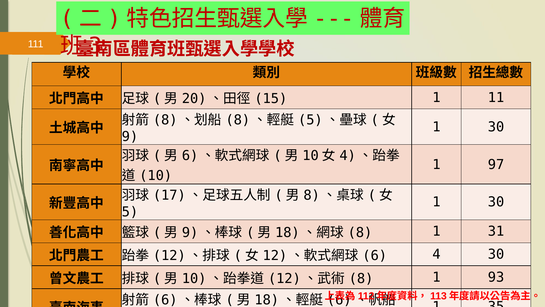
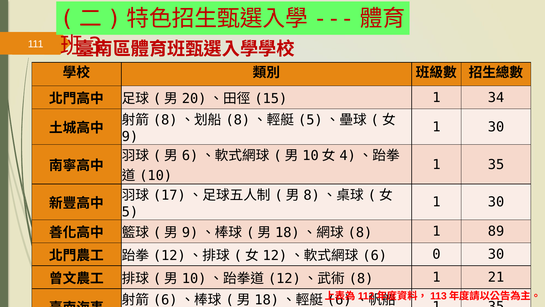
11: 11 -> 34
97 at (496, 164): 97 -> 35
31: 31 -> 89
4: 4 -> 0
93: 93 -> 21
